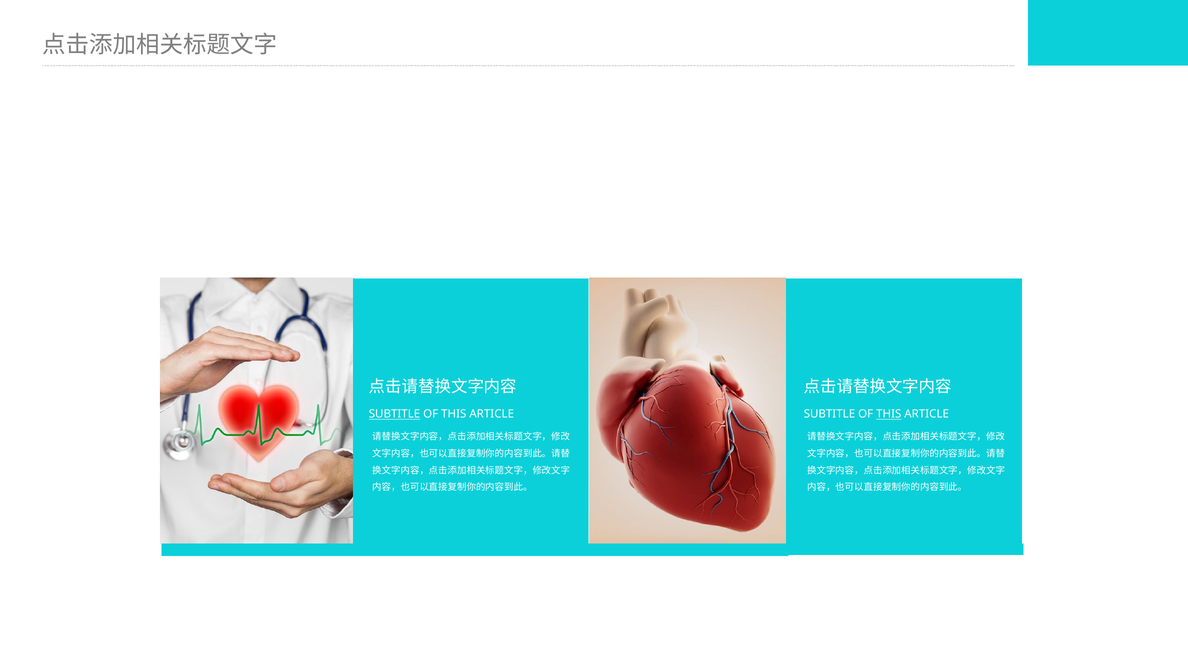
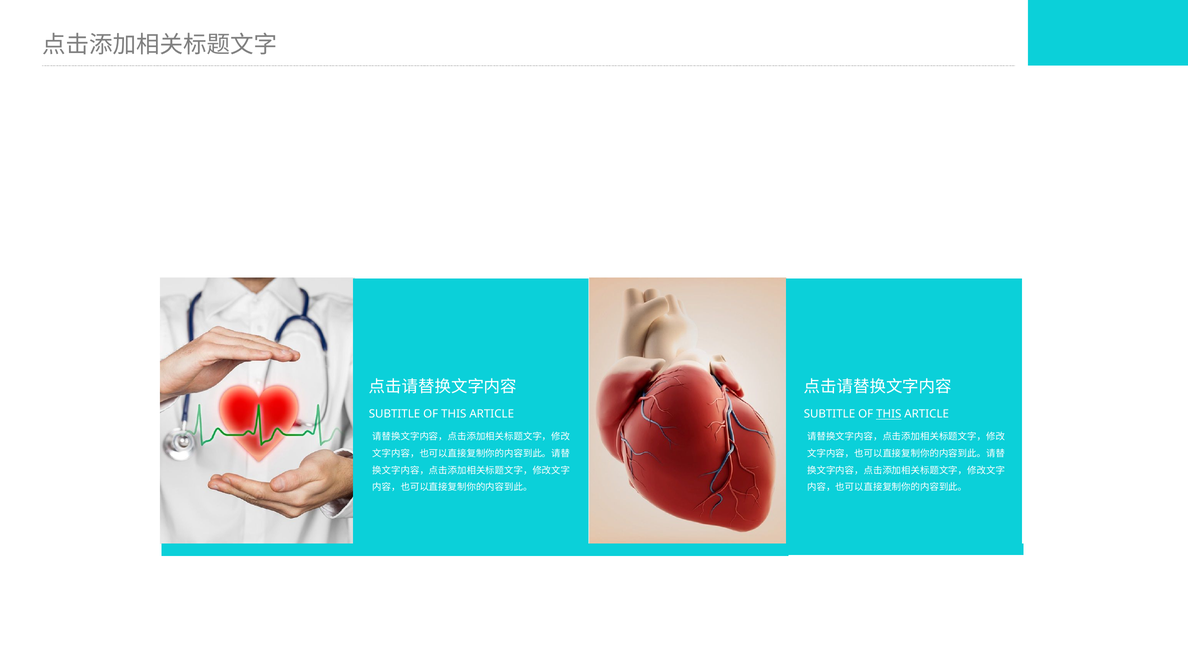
SUBTITLE at (394, 414) underline: present -> none
